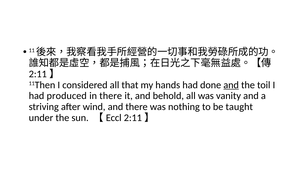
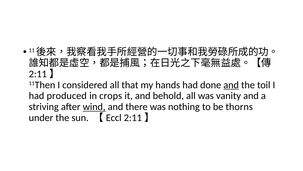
in there: there -> crops
wind underline: none -> present
taught: taught -> thorns
